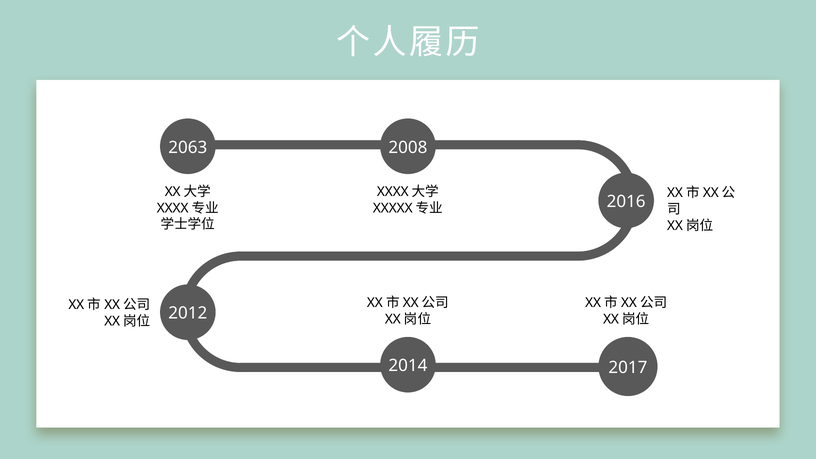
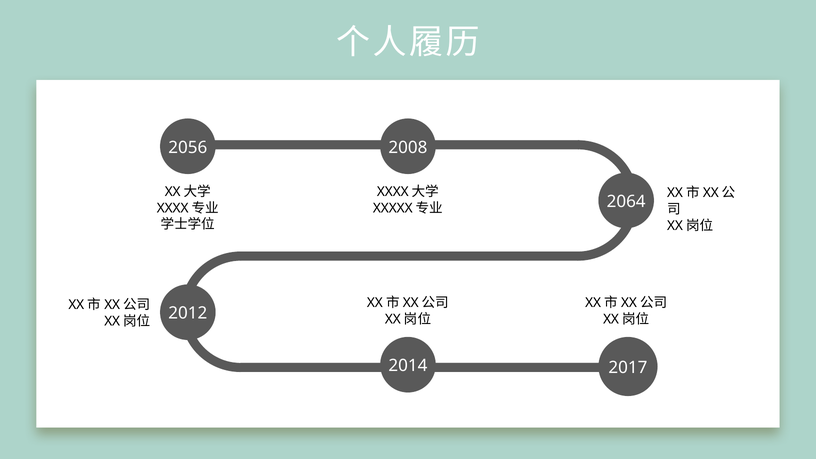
2063: 2063 -> 2056
2016: 2016 -> 2064
